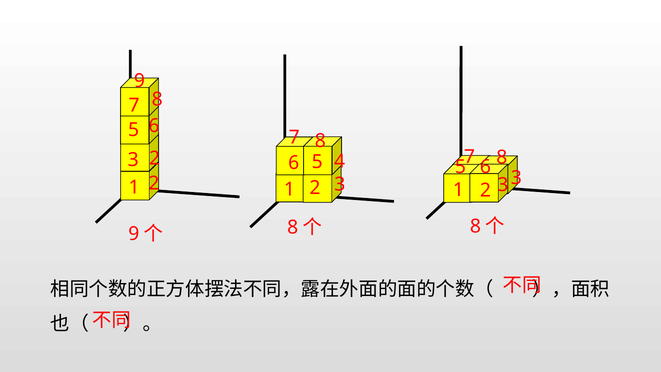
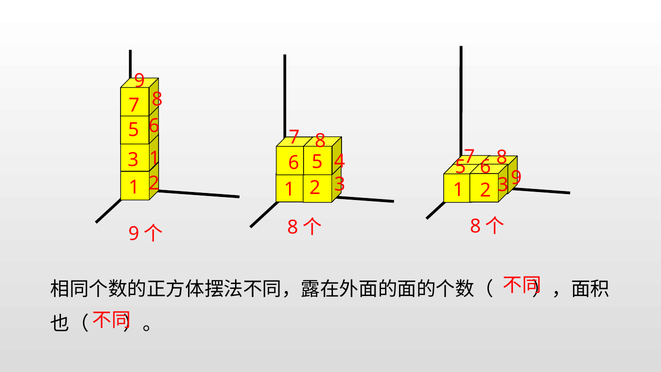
3 2: 2 -> 1
3 3: 3 -> 9
